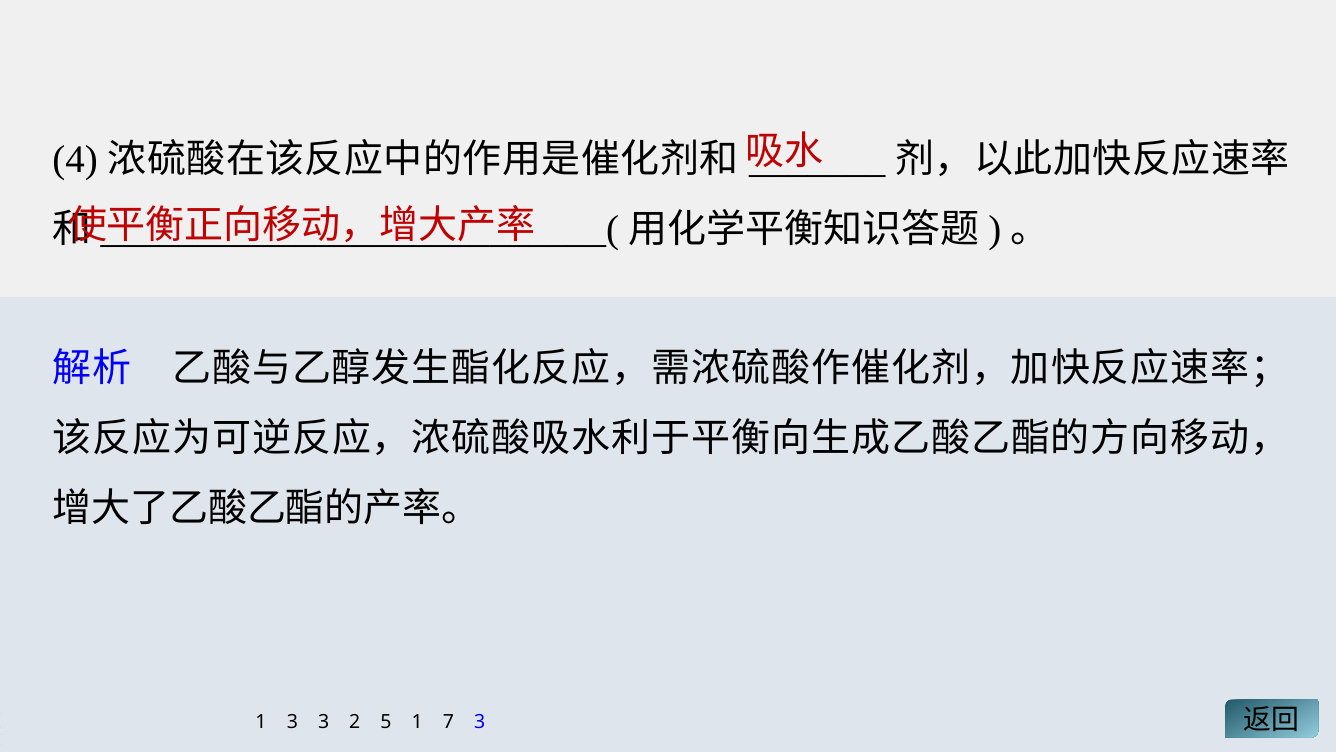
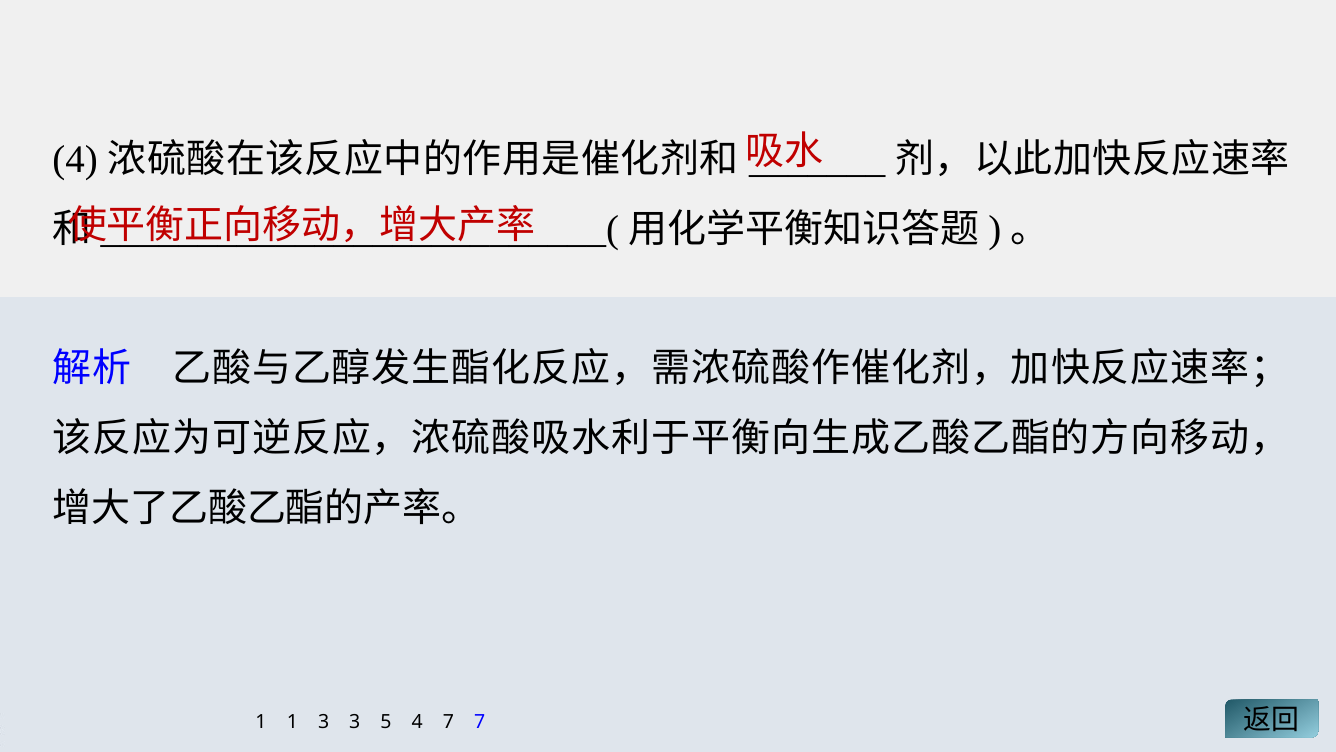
1 3: 3 -> 1
3 2: 2 -> 3
5 1: 1 -> 4
7 3: 3 -> 7
